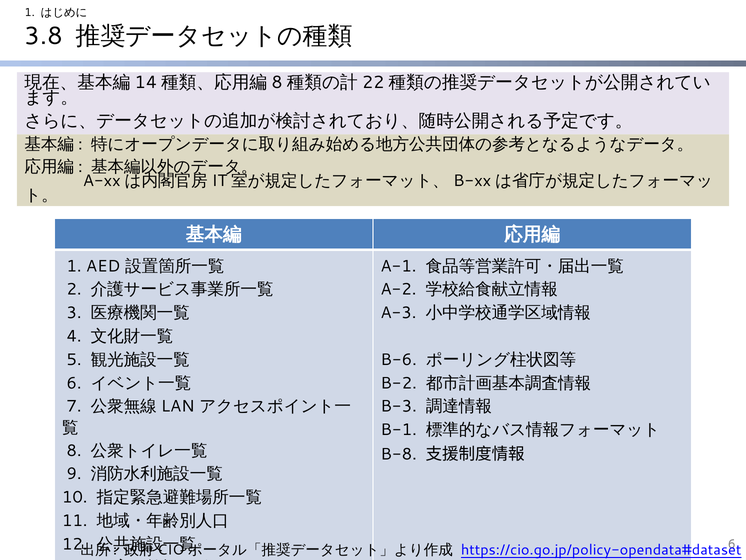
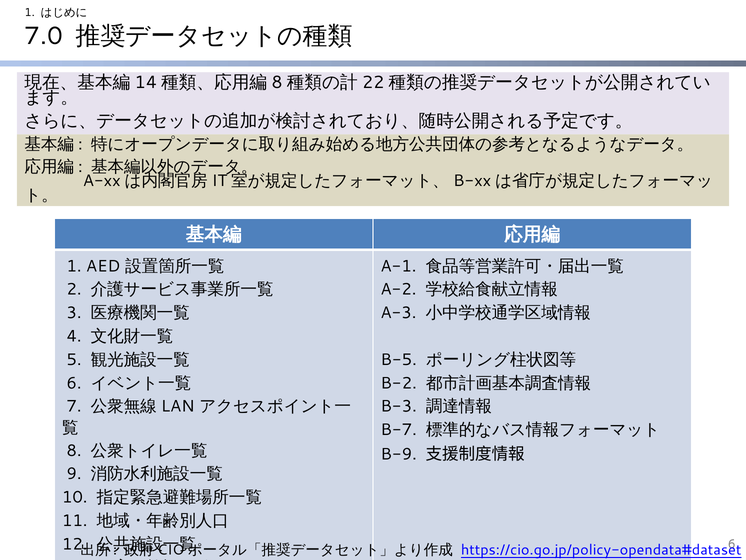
3.8: 3.8 -> 7.0
B-6: B-6 -> B-5
B-1: B-1 -> B-7
B-8: B-8 -> B-9
